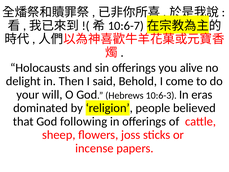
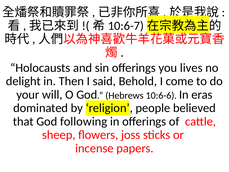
alive: alive -> lives
10:6-3: 10:6-3 -> 10:6-6
